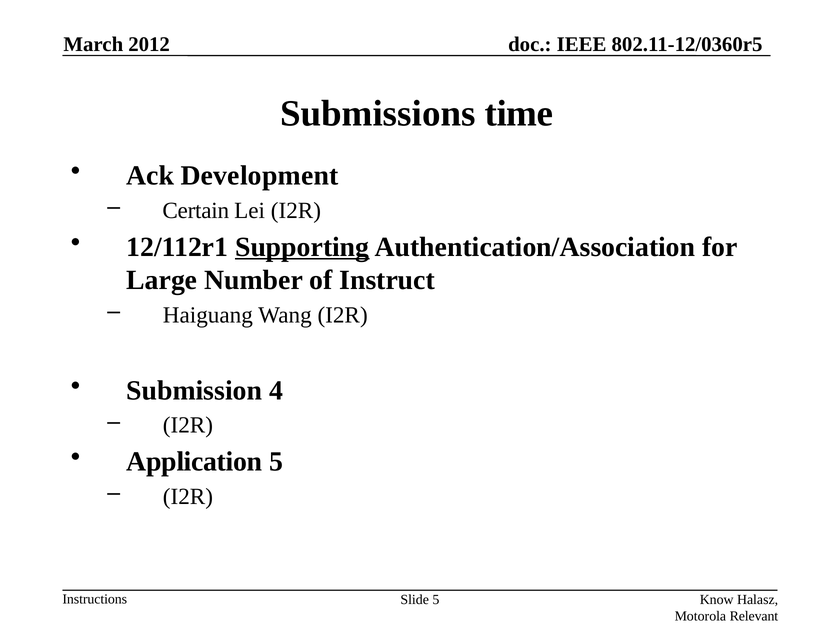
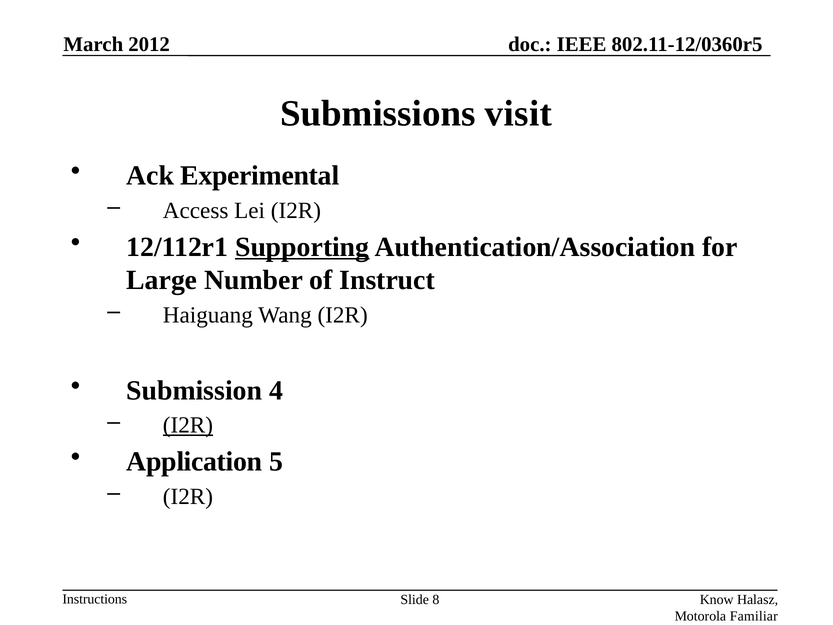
time: time -> visit
Development: Development -> Experimental
Certain: Certain -> Access
I2R at (188, 425) underline: none -> present
Slide 5: 5 -> 8
Relevant: Relevant -> Familiar
